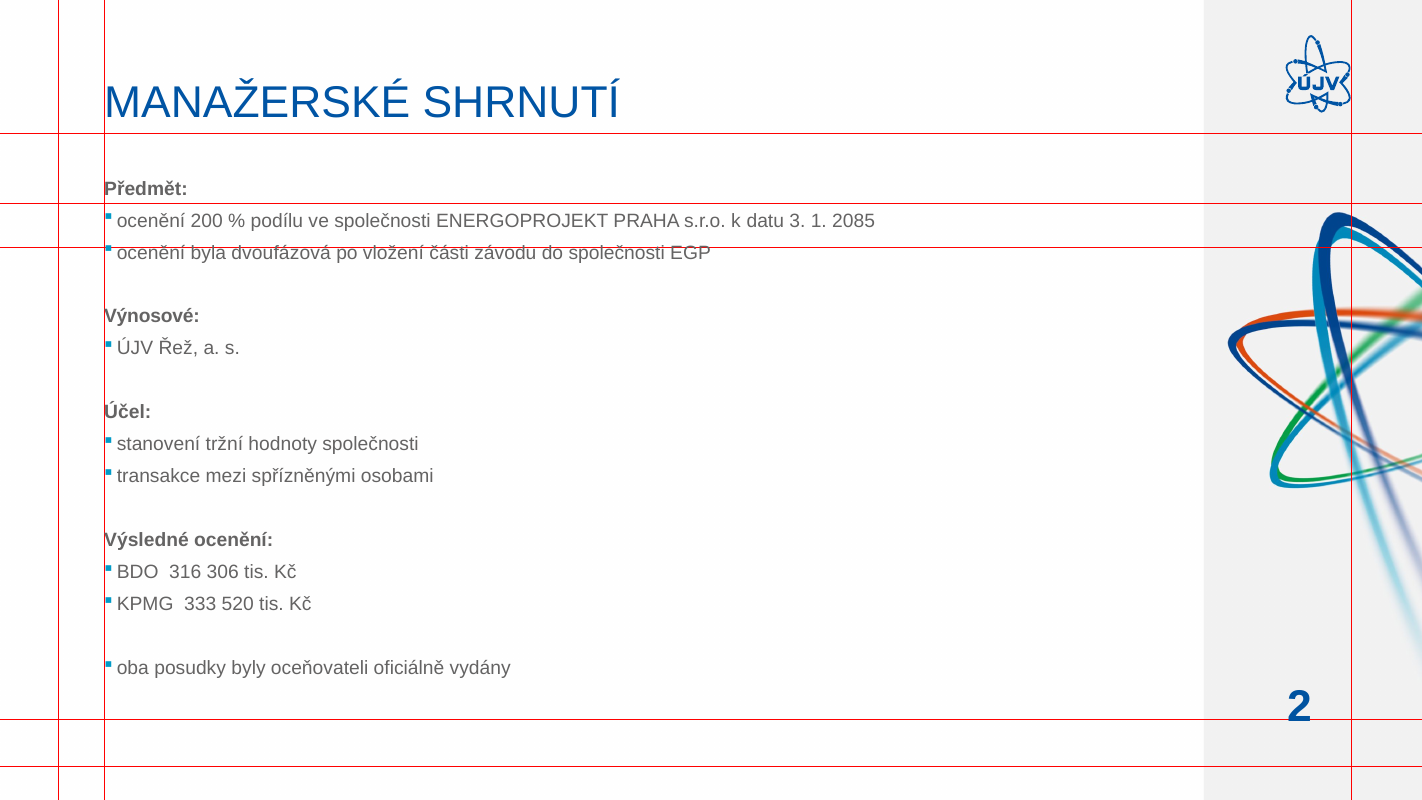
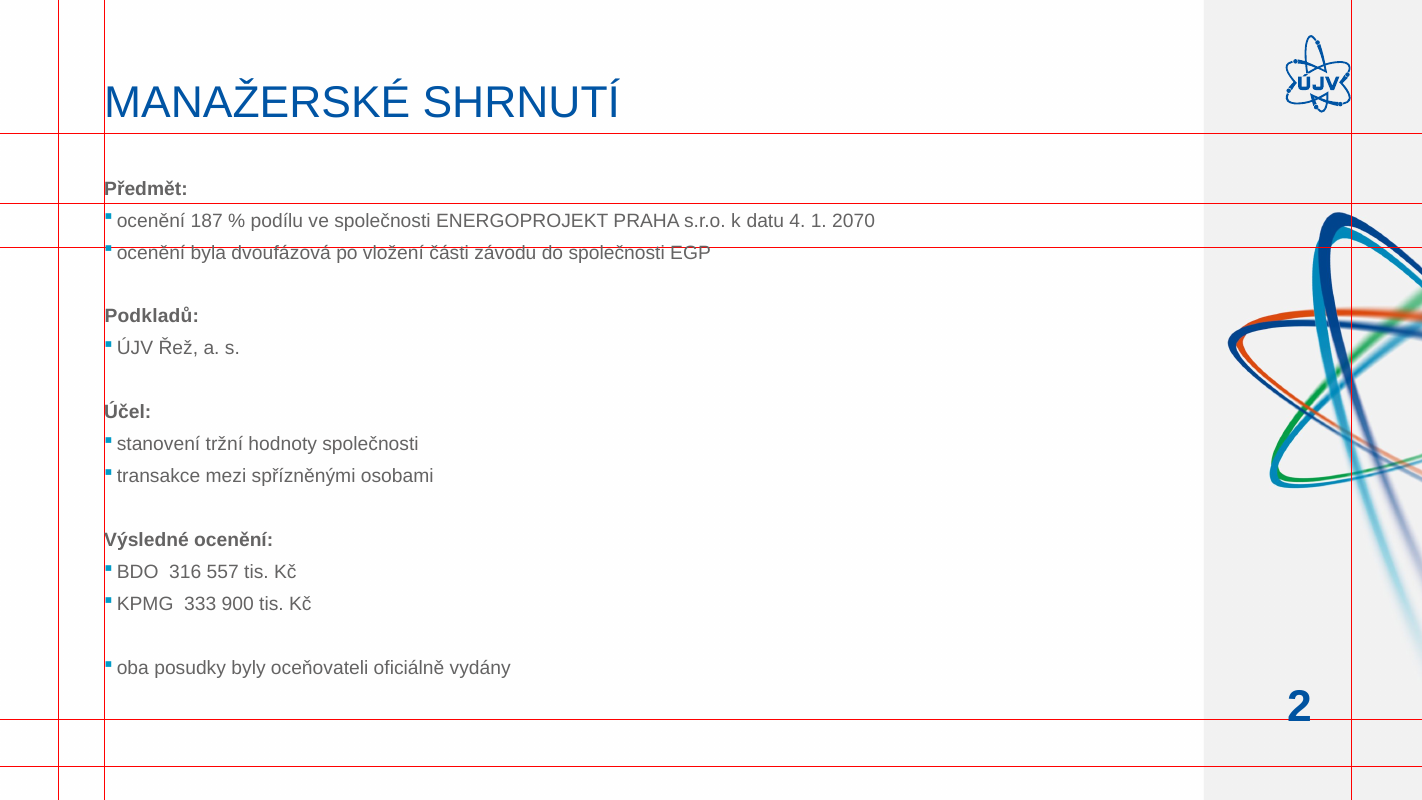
200: 200 -> 187
3: 3 -> 4
2085: 2085 -> 2070
Výnosové: Výnosové -> Podkladů
306: 306 -> 557
520: 520 -> 900
